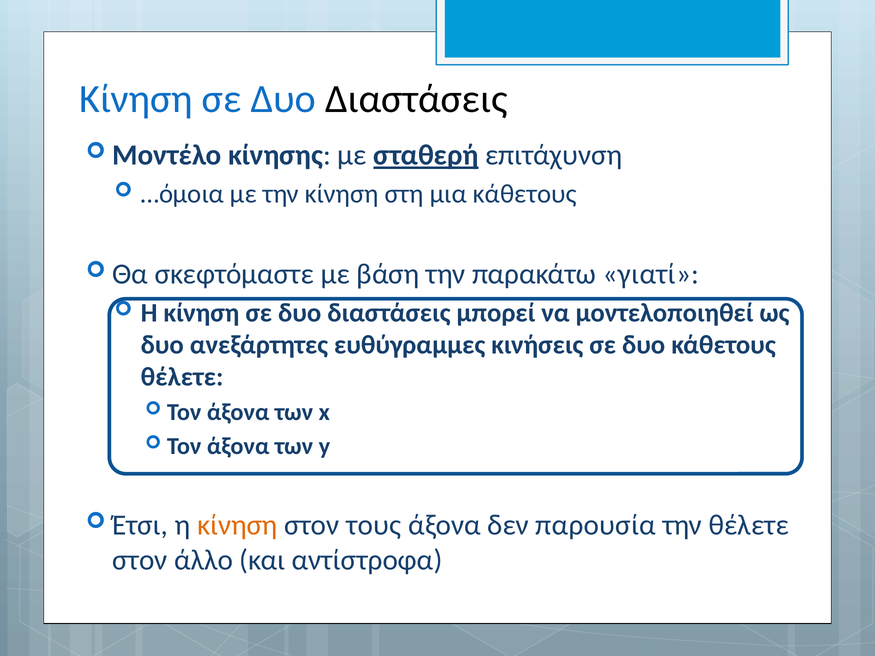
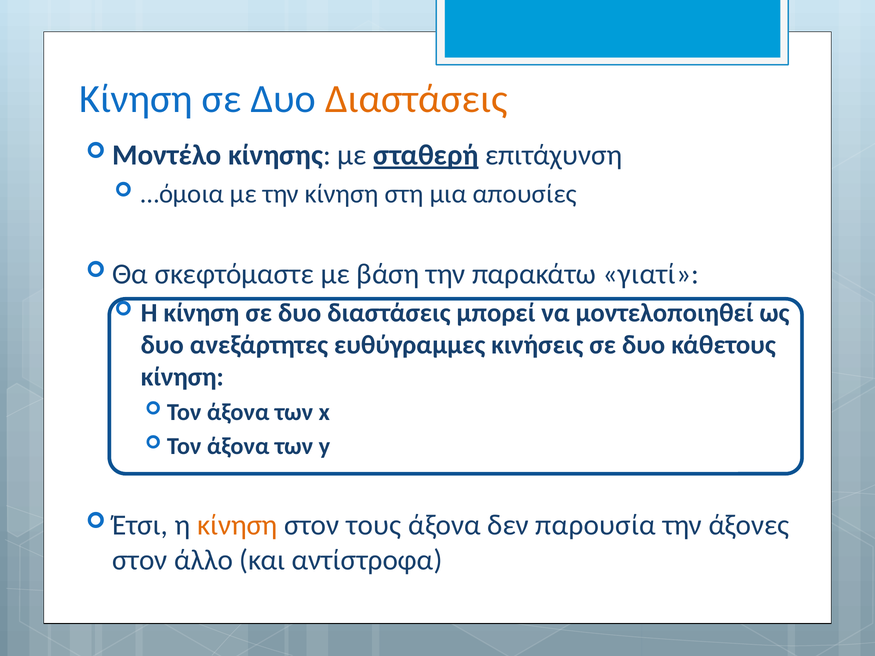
Διαστάσεις at (416, 99) colour: black -> orange
μια κάθετους: κάθετους -> απουσίες
θέλετε at (182, 377): θέλετε -> κίνηση
την θέλετε: θέλετε -> άξονες
